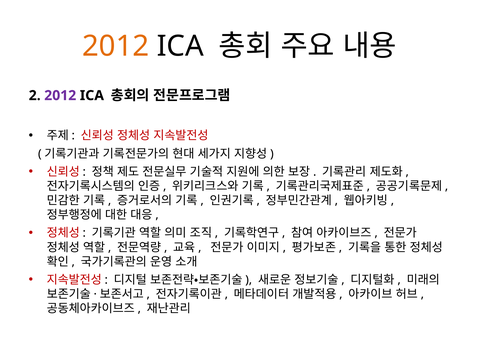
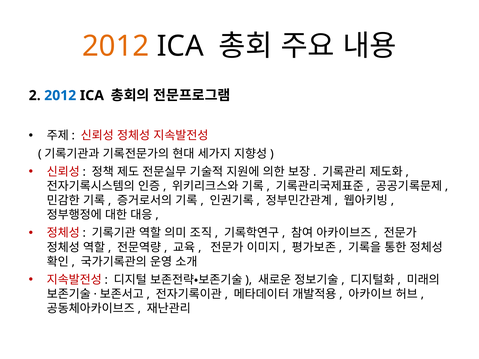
2012 at (60, 96) colour: purple -> blue
